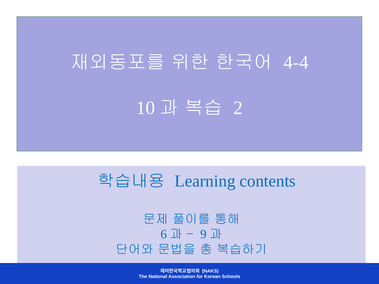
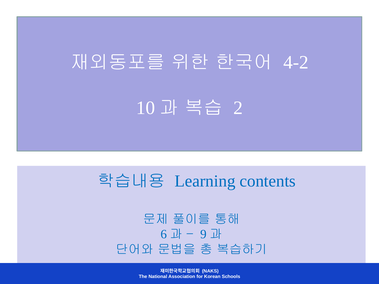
4-4: 4-4 -> 4-2
